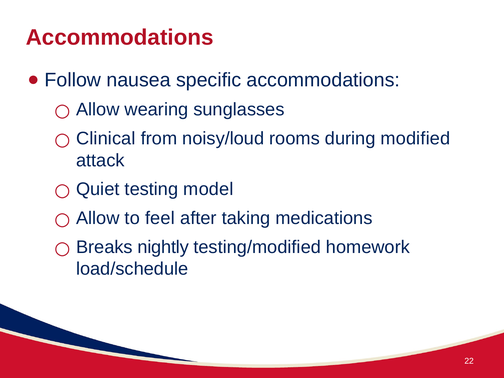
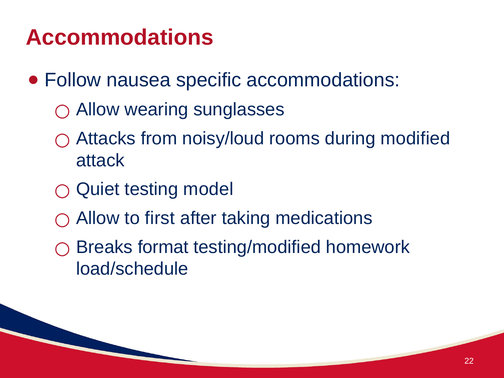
Clinical: Clinical -> Attacks
feel: feel -> first
nightly: nightly -> format
